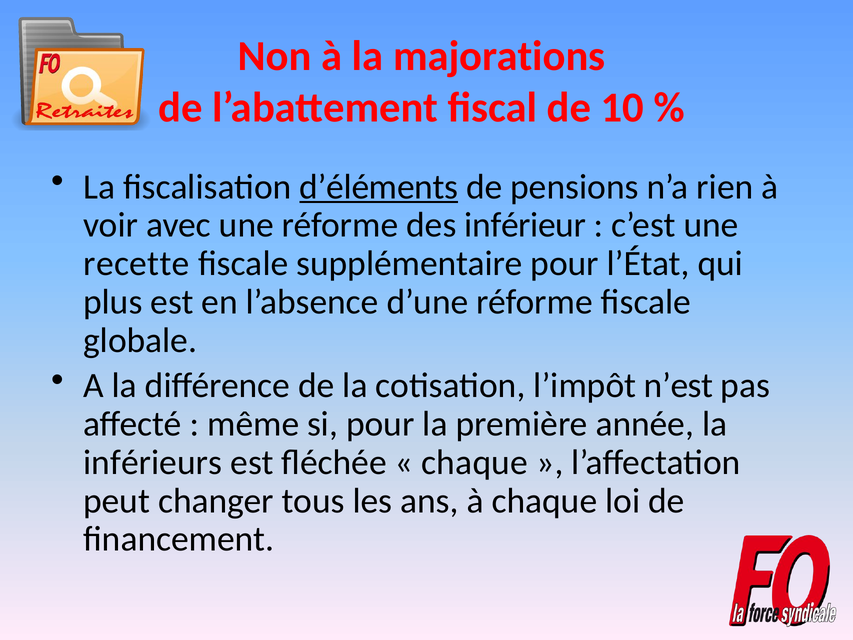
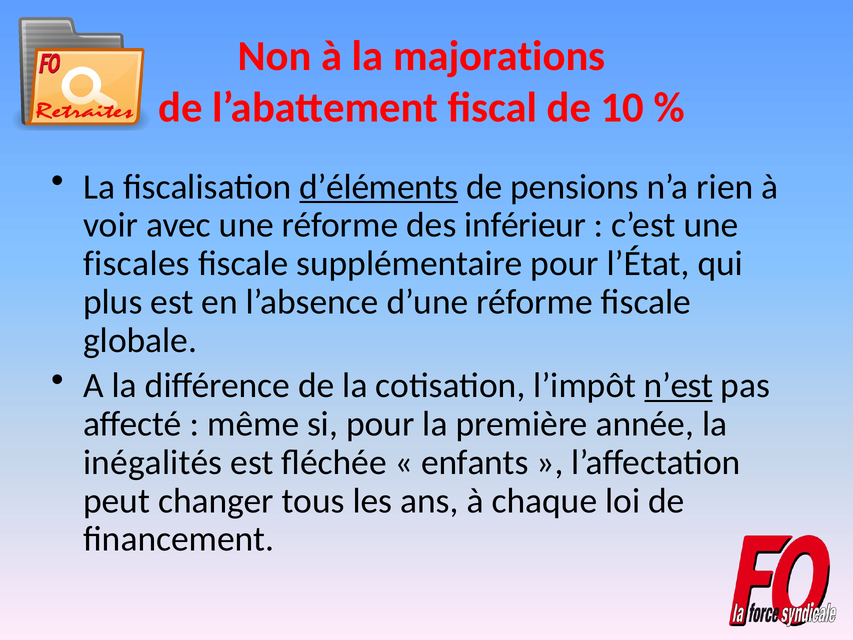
recette: recette -> fiscales
n’est underline: none -> present
inférieurs: inférieurs -> inégalités
chaque at (475, 462): chaque -> enfants
